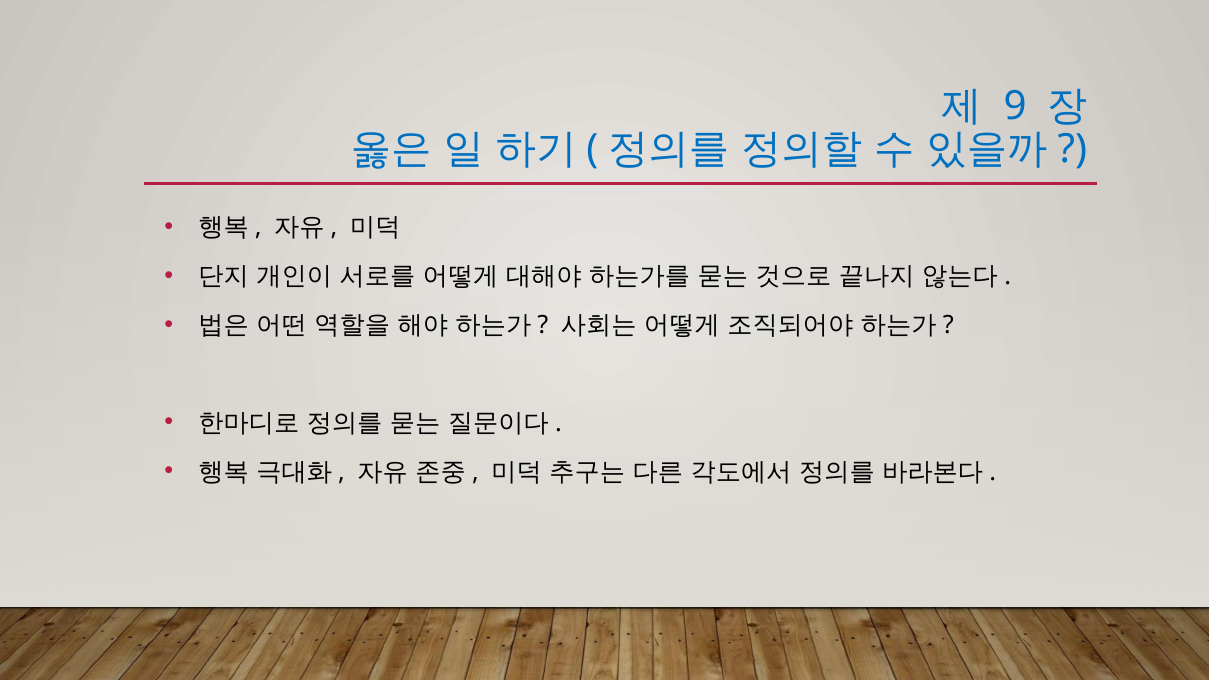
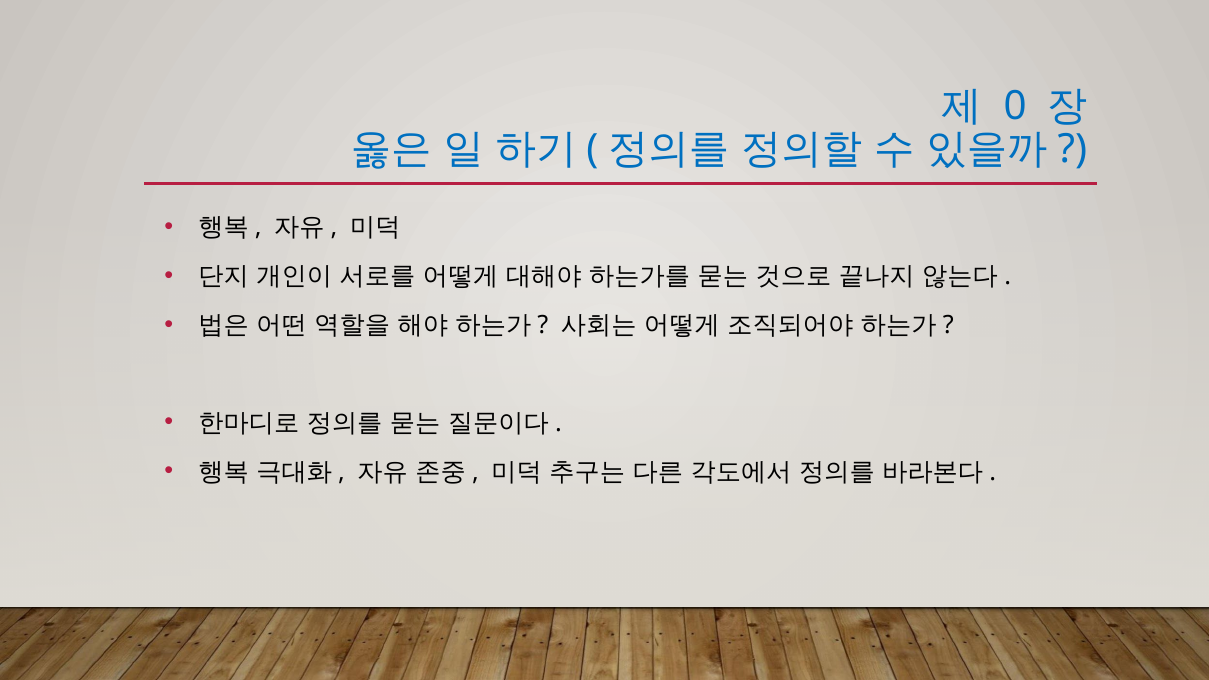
9: 9 -> 0
